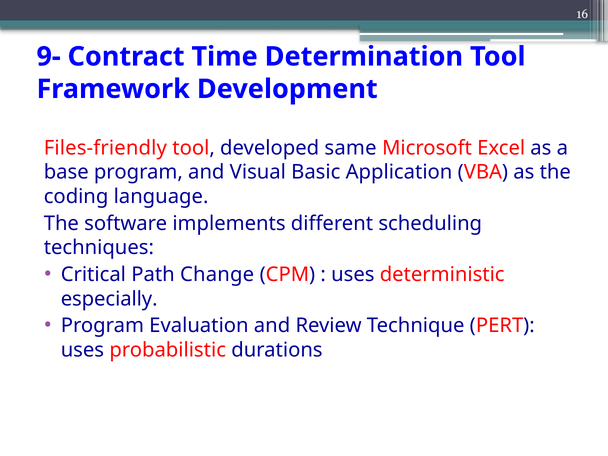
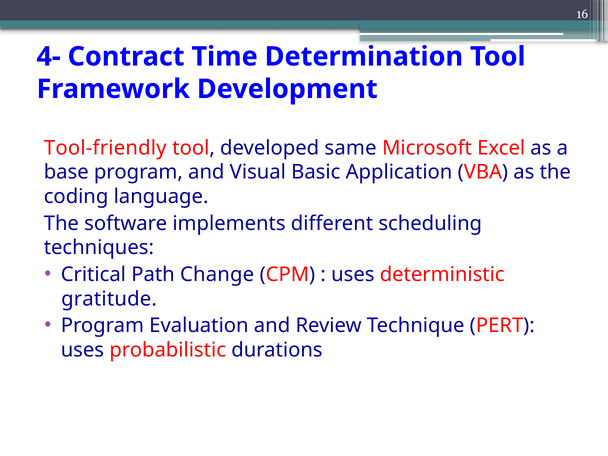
9-: 9- -> 4-
Files-friendly: Files-friendly -> Tool-friendly
especially: especially -> gratitude
